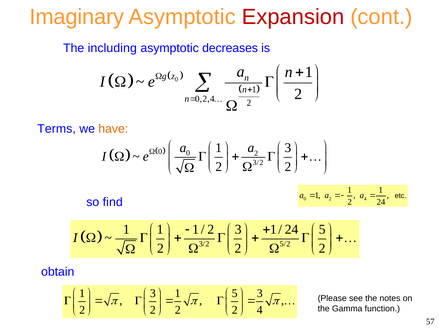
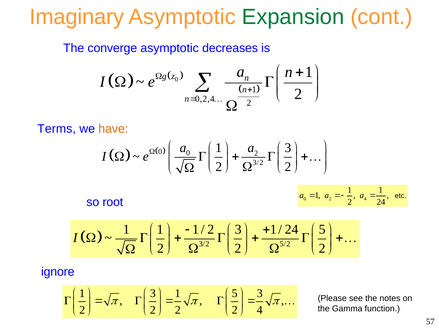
Expansion colour: red -> green
including: including -> converge
find: find -> root
obtain: obtain -> ignore
